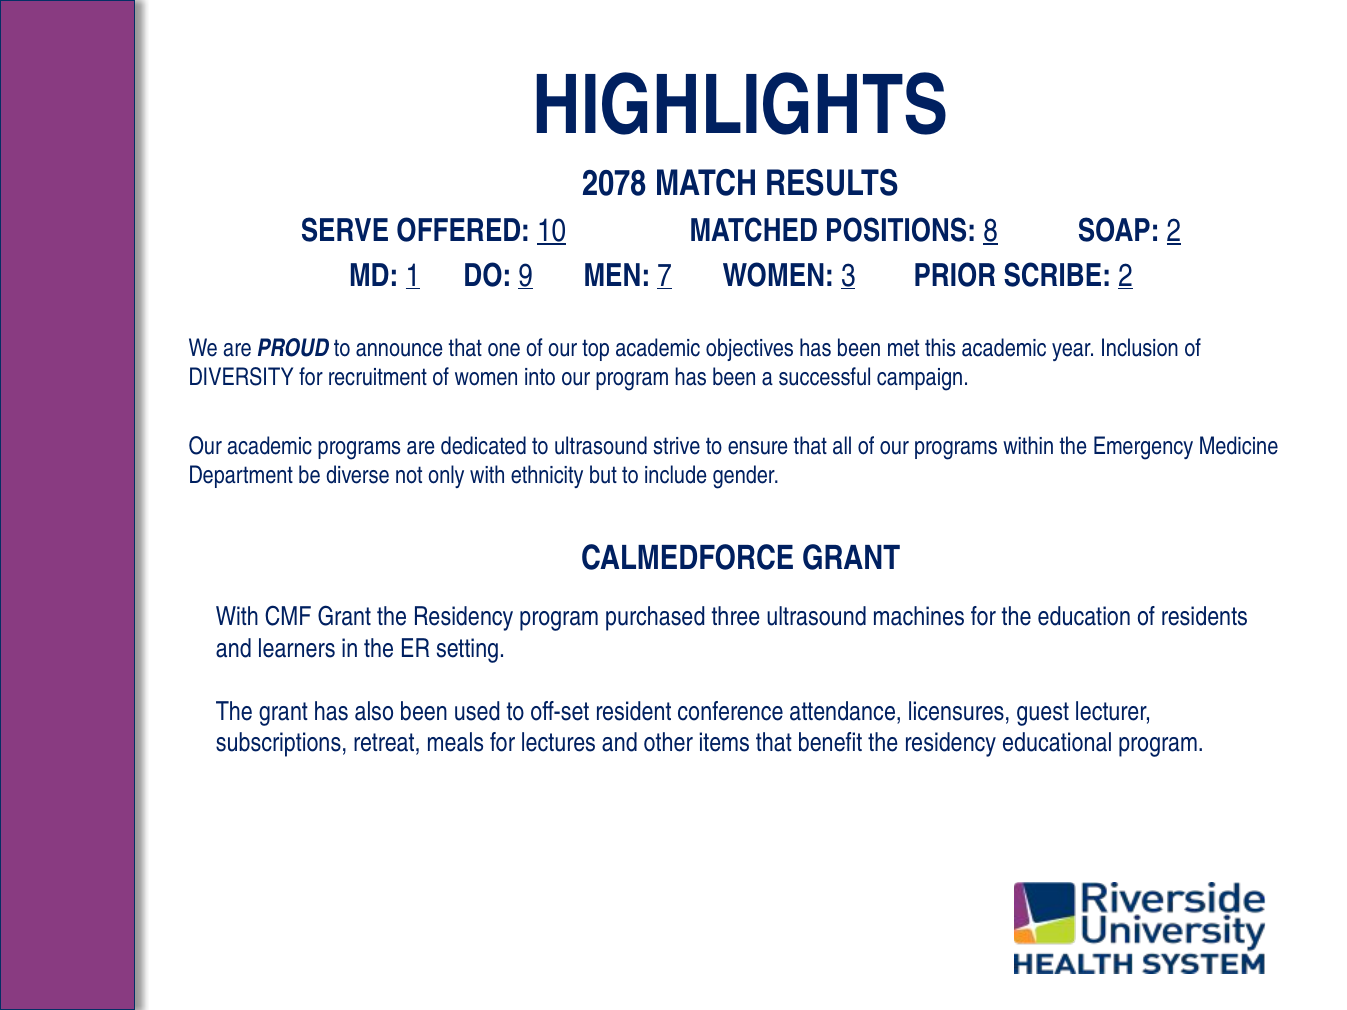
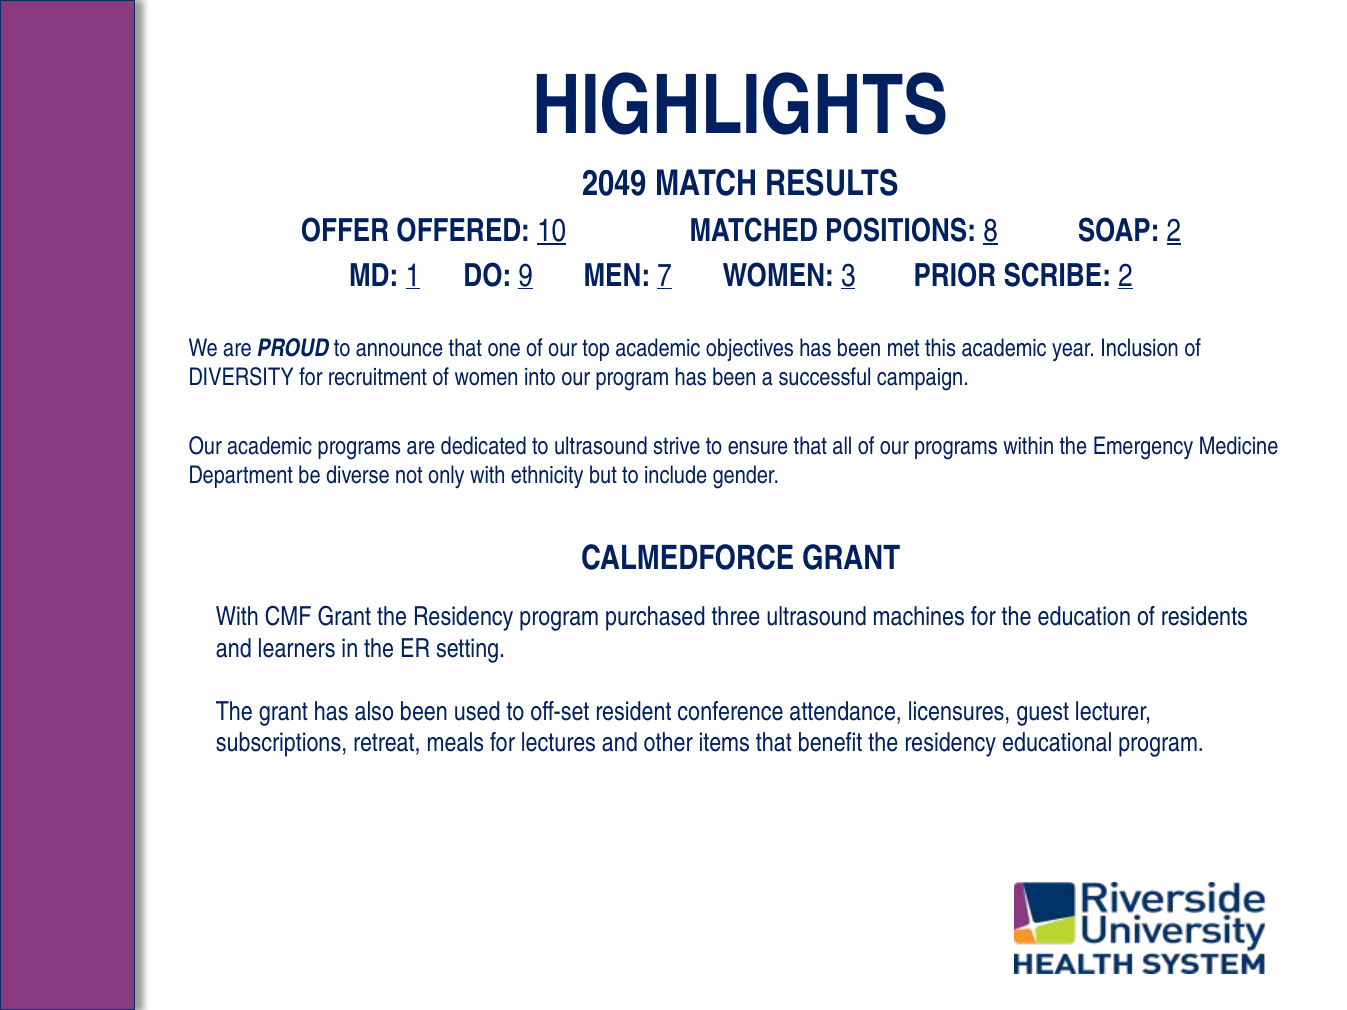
2078: 2078 -> 2049
SERVE: SERVE -> OFFER
